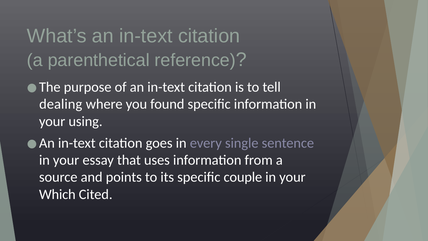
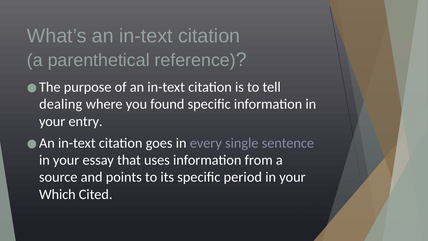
using: using -> entry
couple: couple -> period
